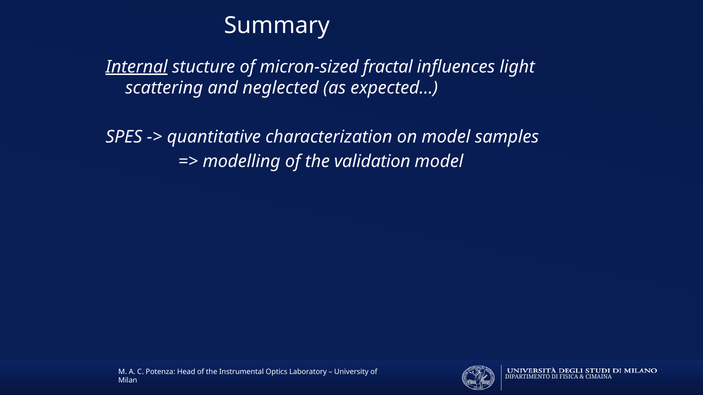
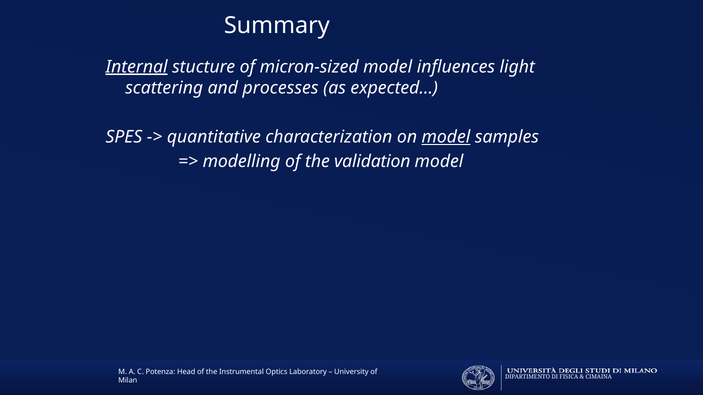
micron-sized fractal: fractal -> model
neglected: neglected -> processes
model at (446, 137) underline: none -> present
